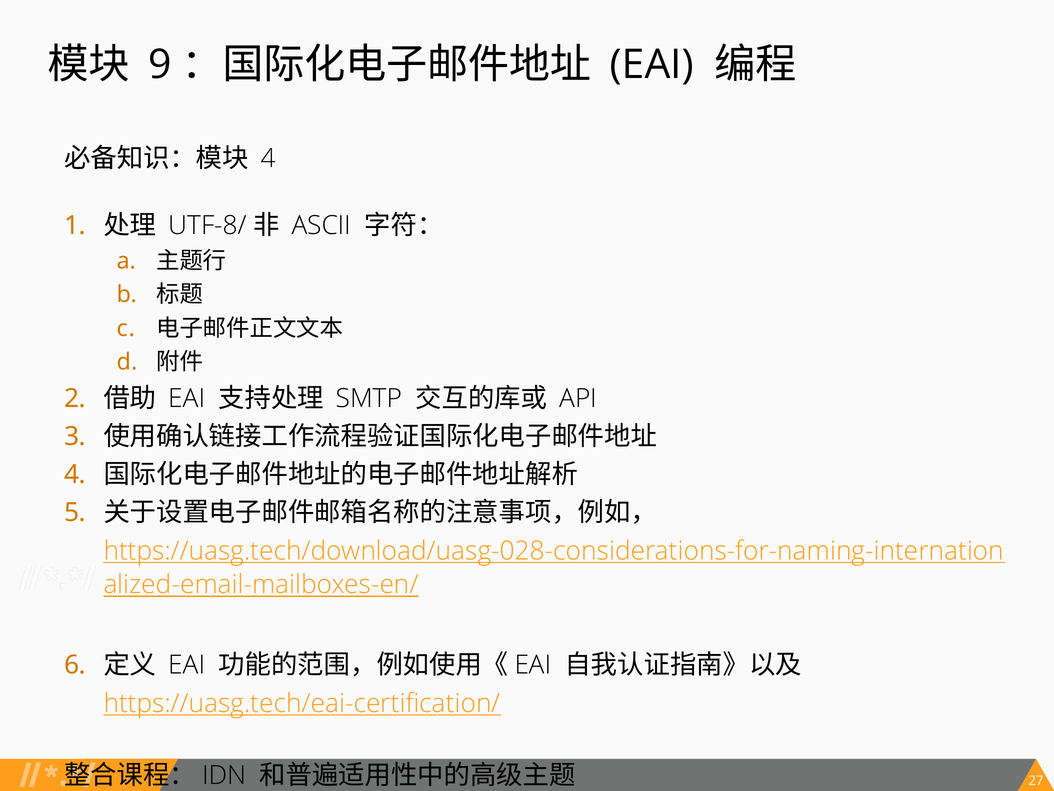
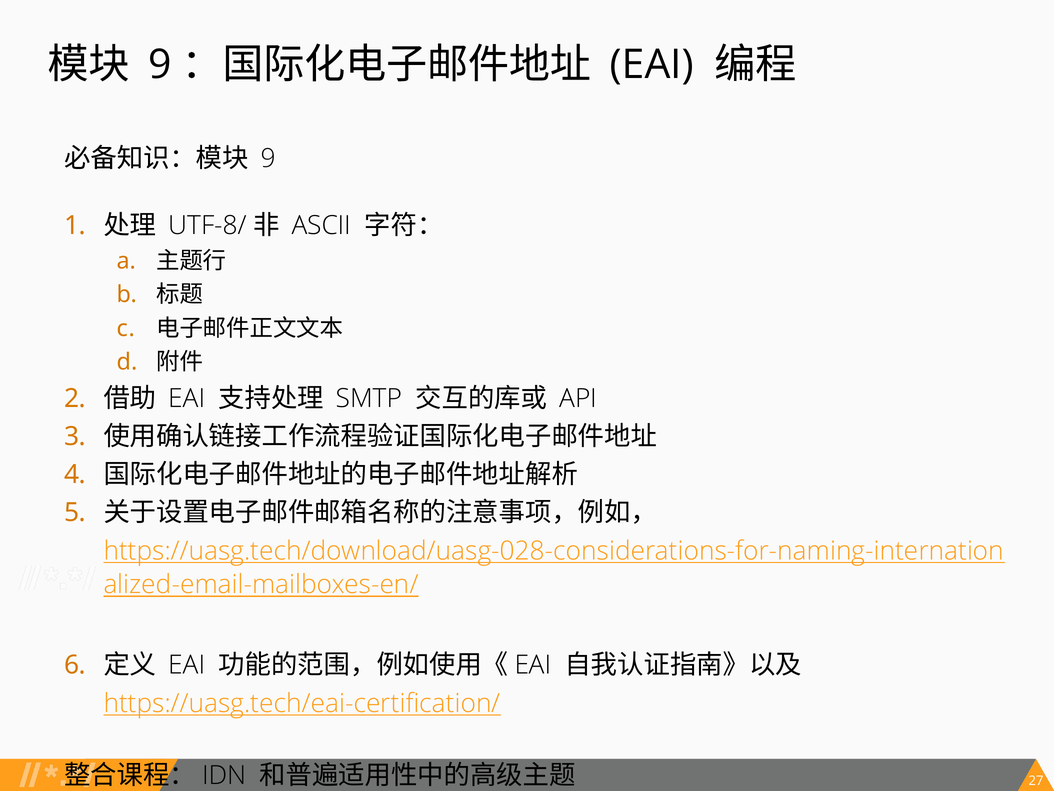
4 at (268, 158): 4 -> 9
